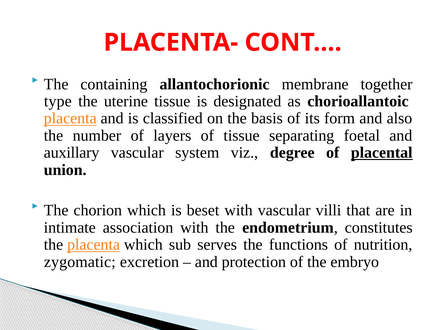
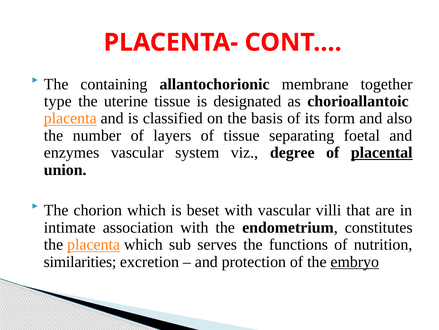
auxillary: auxillary -> enzymes
zygomatic: zygomatic -> similarities
embryo underline: none -> present
